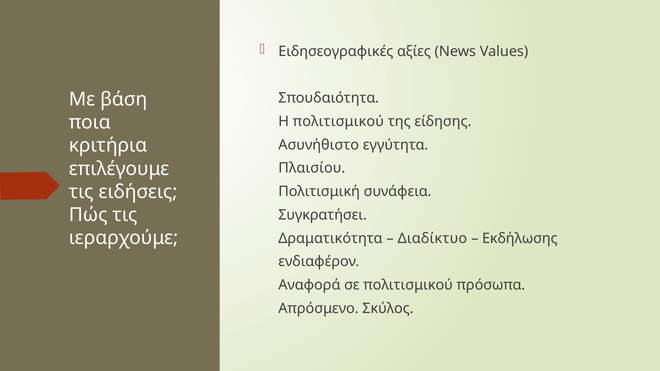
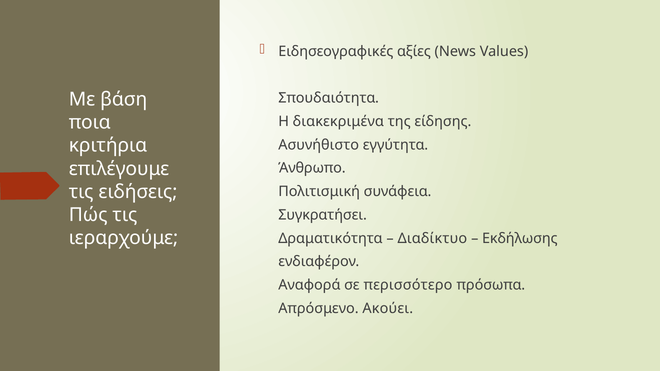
Η πολιτισμικού: πολιτισμικού -> διακεκριμένα
Πλαισίου: Πλαισίου -> Άνθρωπο
σε πολιτισμικού: πολιτισμικού -> περισσότερο
Σκύλος: Σκύλος -> Ακούει
